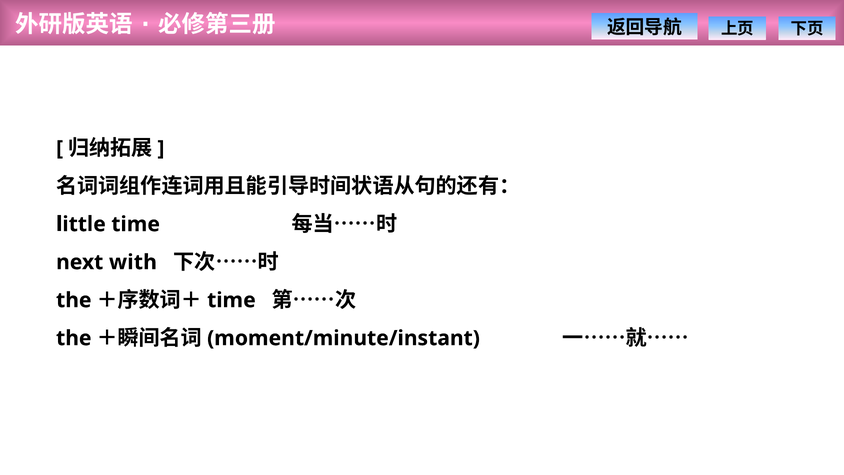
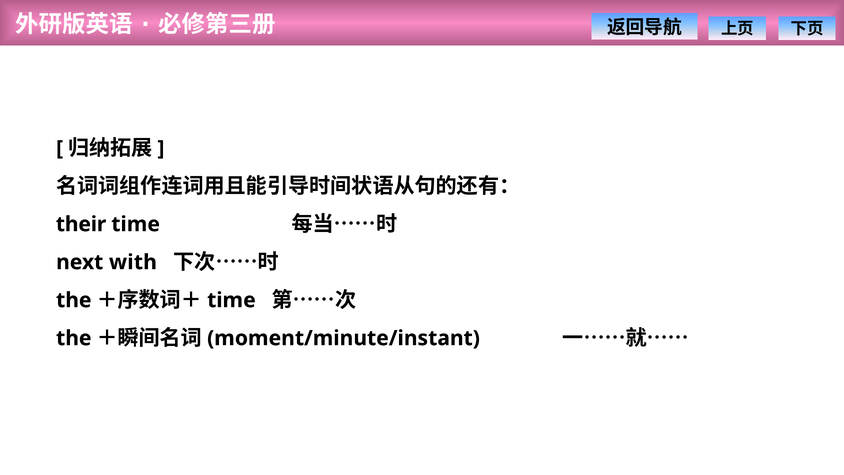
little: little -> their
